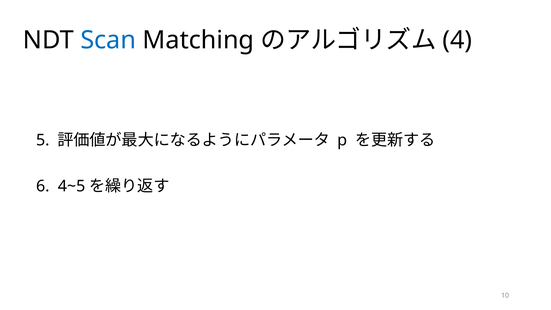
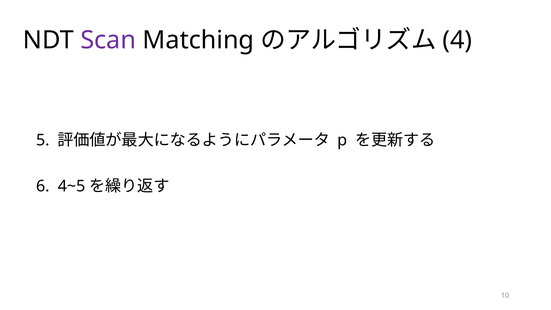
Scan colour: blue -> purple
